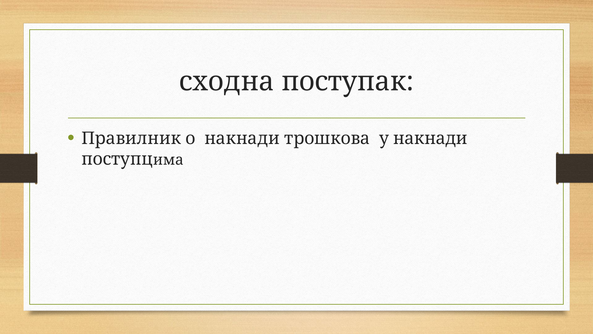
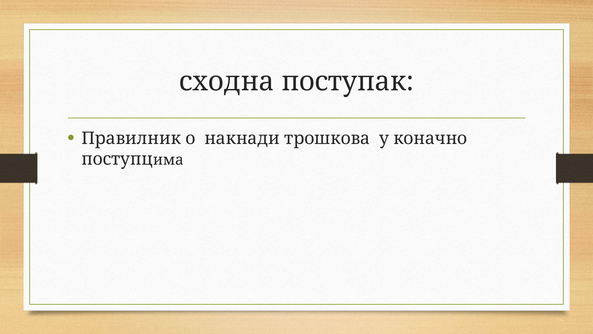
у накнади: накнади -> коначно
